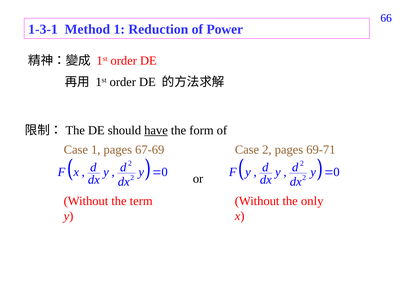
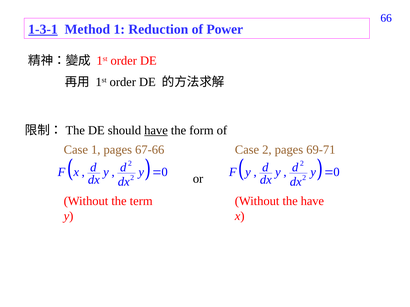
1-3-1 underline: none -> present
67-69: 67-69 -> 67-66
the only: only -> have
